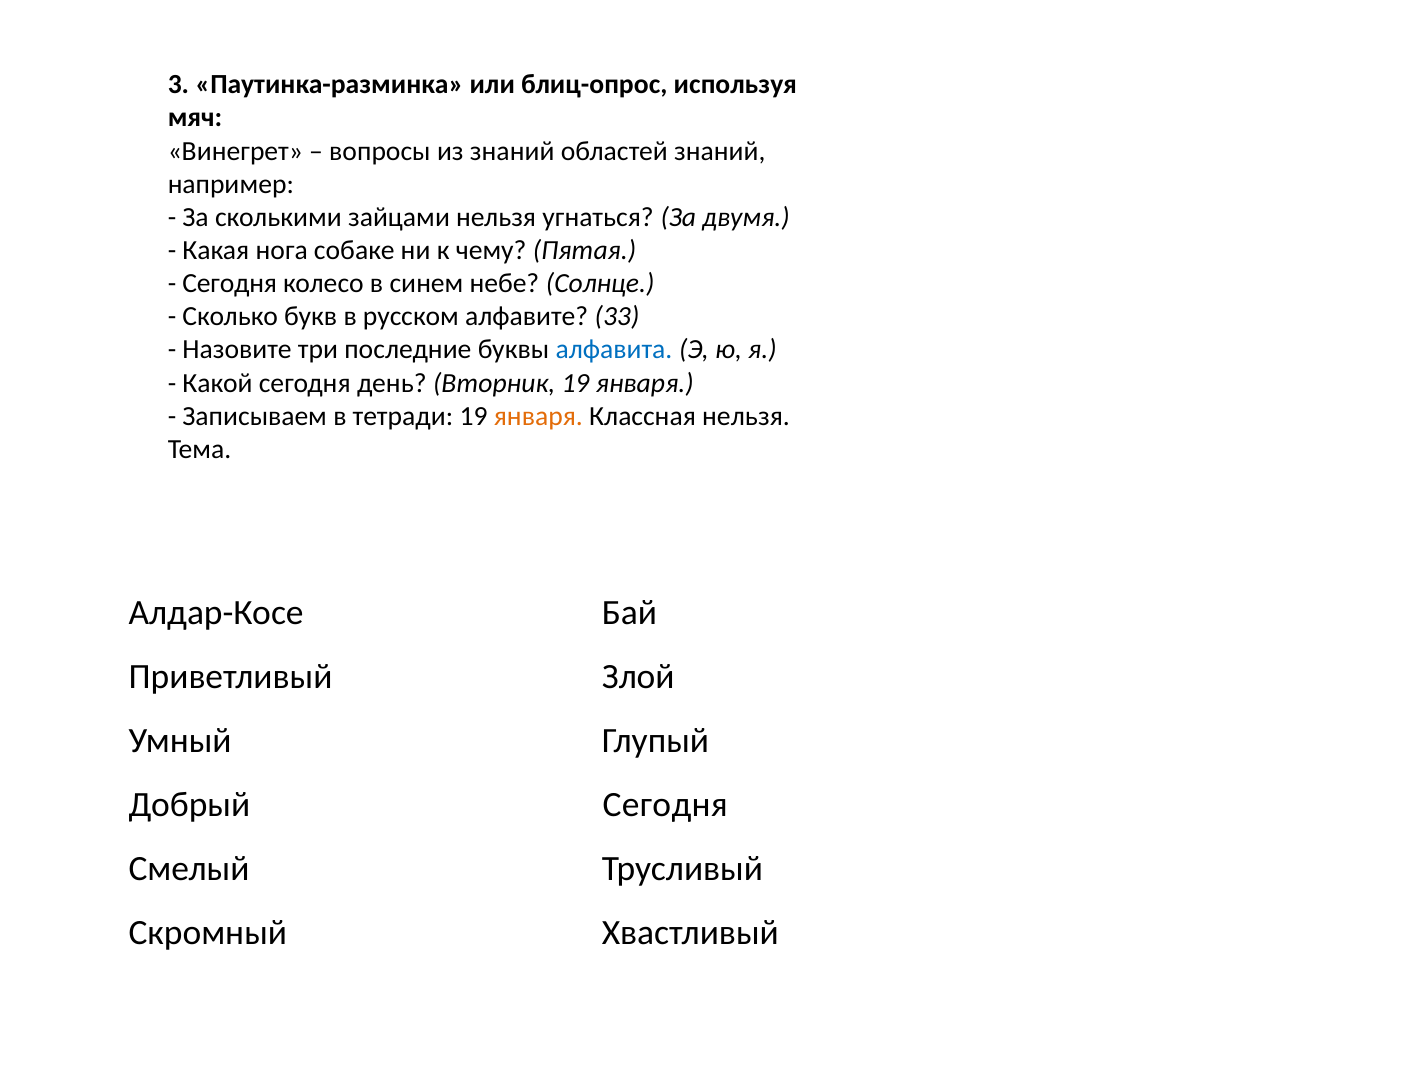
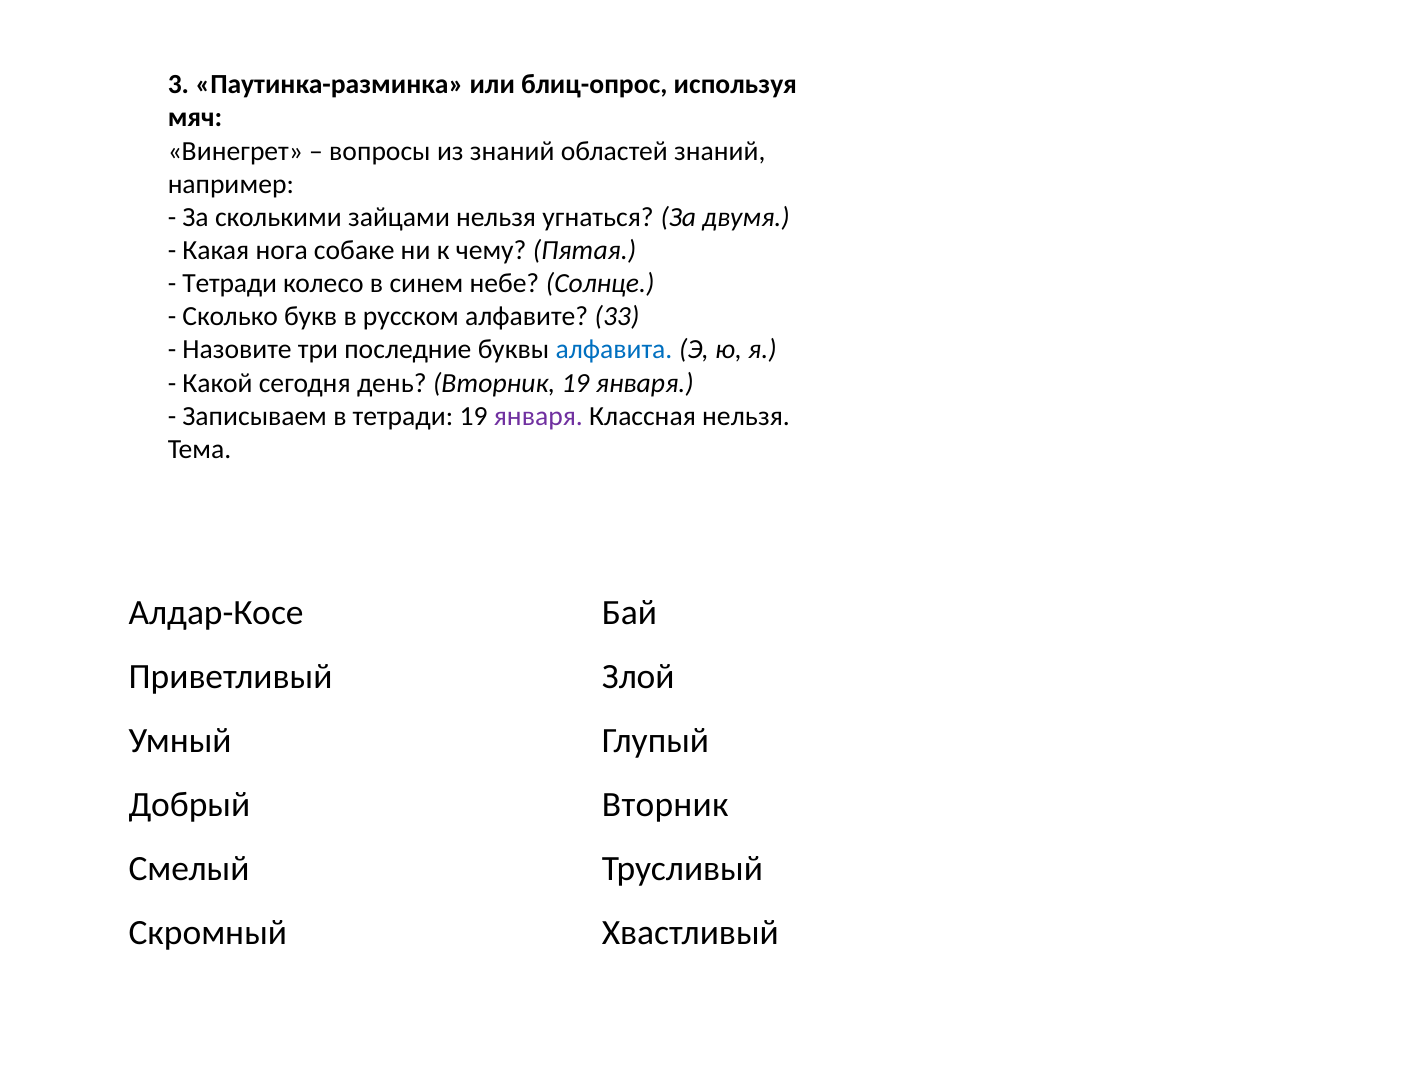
Сегодня at (230, 283): Сегодня -> Тетради
января at (538, 416) colour: orange -> purple
Добрый Сегодня: Сегодня -> Вторник
